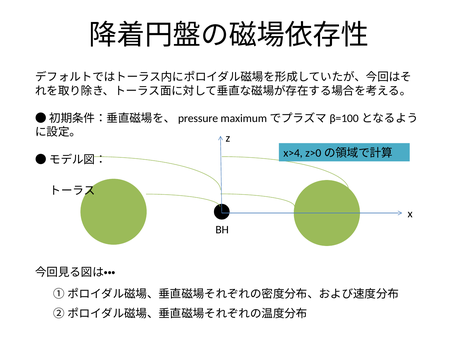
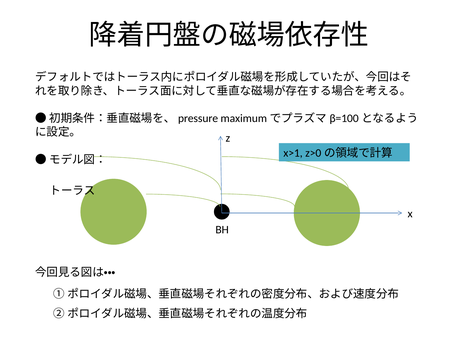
x>4: x>4 -> x>1
